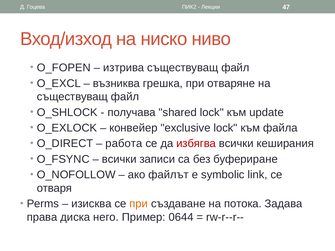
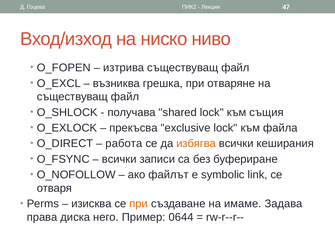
update: update -> същия
конвейер: конвейер -> прекъсва
избягва colour: red -> orange
потока: потока -> имаме
